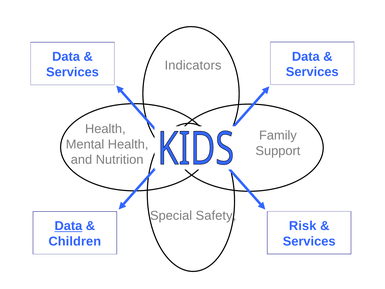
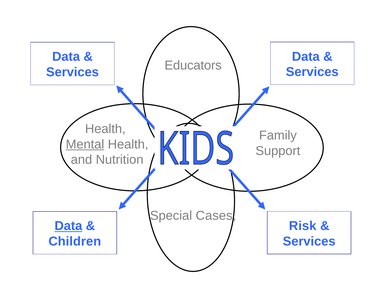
Indicators: Indicators -> Educators
Mental underline: none -> present
Safety: Safety -> Cases
